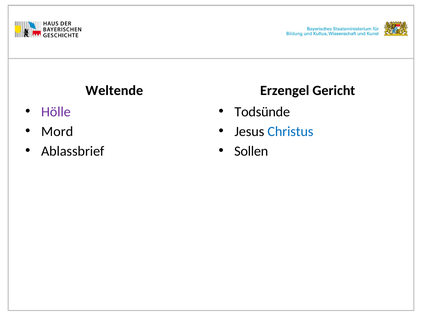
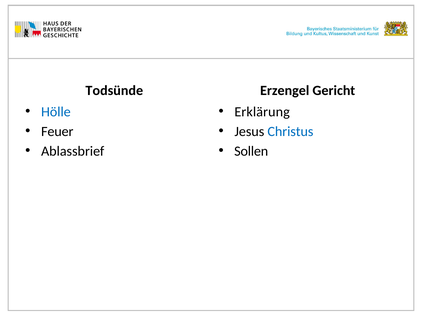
Weltende: Weltende -> Todsünde
Hölle colour: purple -> blue
Todsünde: Todsünde -> Erklärung
Mord: Mord -> Feuer
